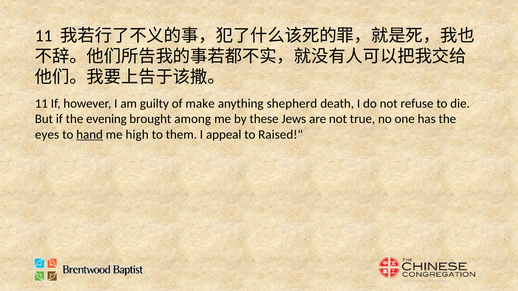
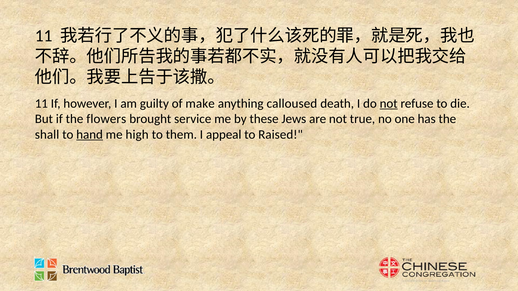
shepherd: shepherd -> calloused
not at (389, 104) underline: none -> present
evening: evening -> flowers
among: among -> service
eyes: eyes -> shall
